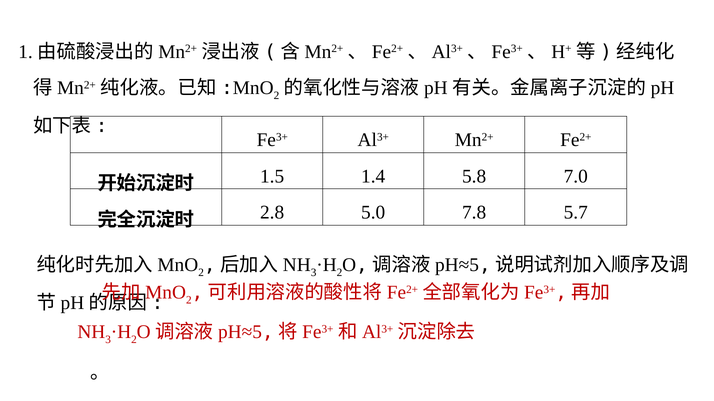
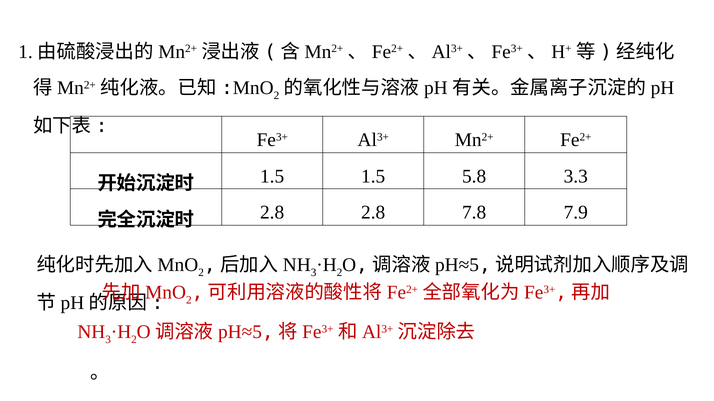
1.5 1.4: 1.4 -> 1.5
7.0: 7.0 -> 3.3
2.8 5.0: 5.0 -> 2.8
5.7: 5.7 -> 7.9
